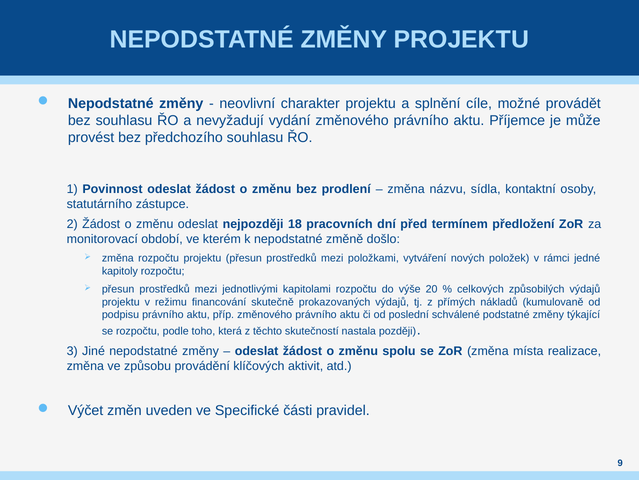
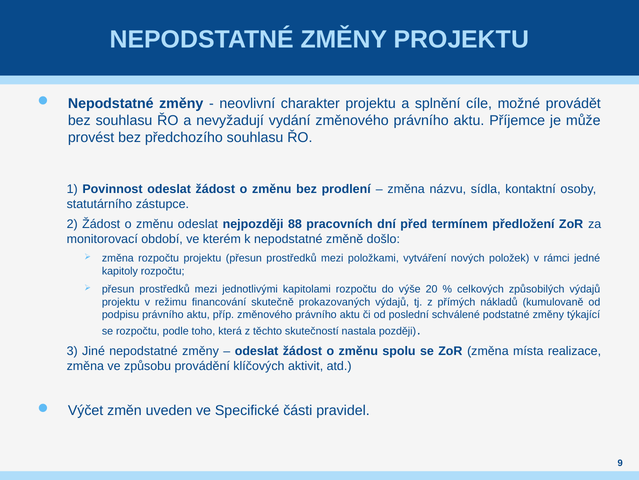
18: 18 -> 88
